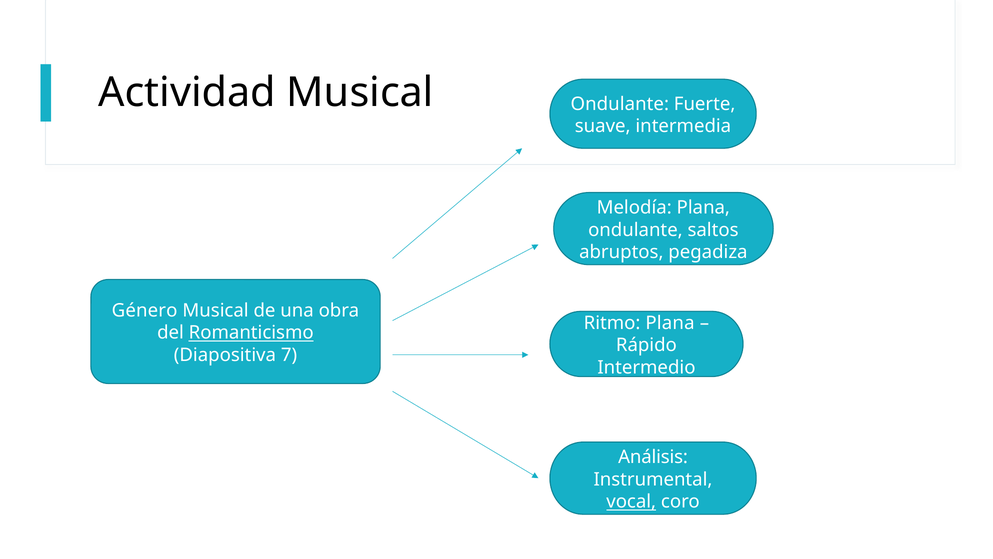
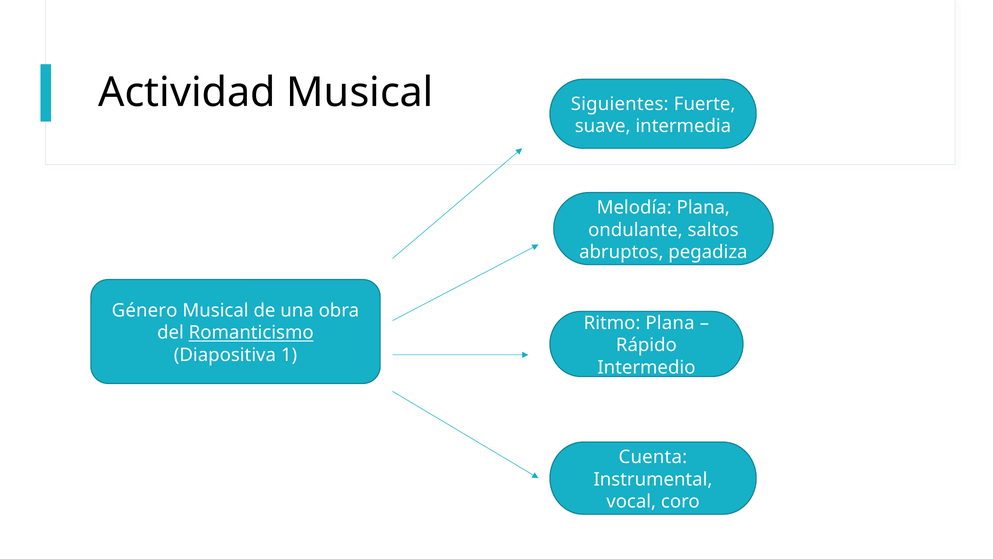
Ondulante at (620, 104): Ondulante -> Siguientes
7: 7 -> 1
Análisis: Análisis -> Cuenta
vocal underline: present -> none
